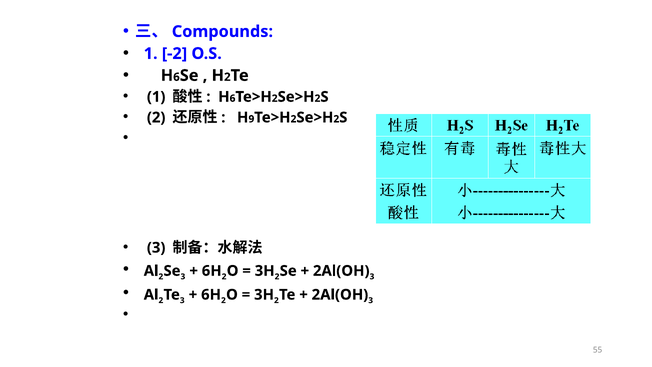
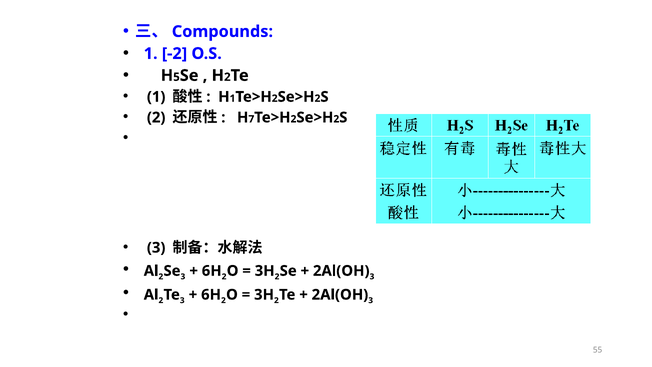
6 at (176, 77): 6 -> 5
6 at (233, 98): 6 -> 1
9: 9 -> 7
